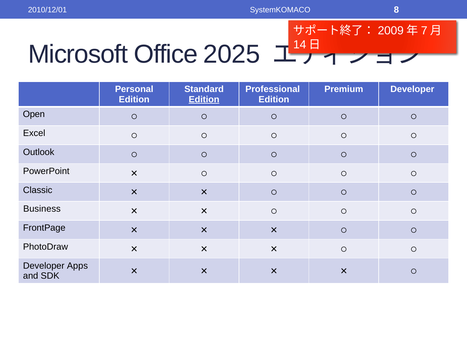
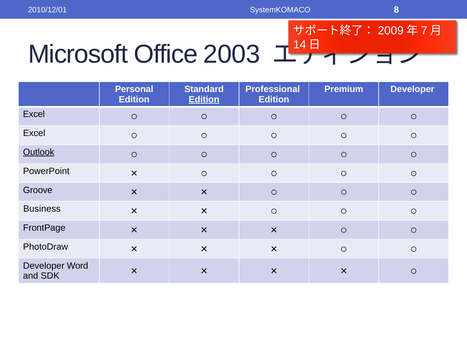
2025: 2025 -> 2003
Open at (34, 114): Open -> Excel
Outlook underline: none -> present
Classic: Classic -> Groove
Apps: Apps -> Word
